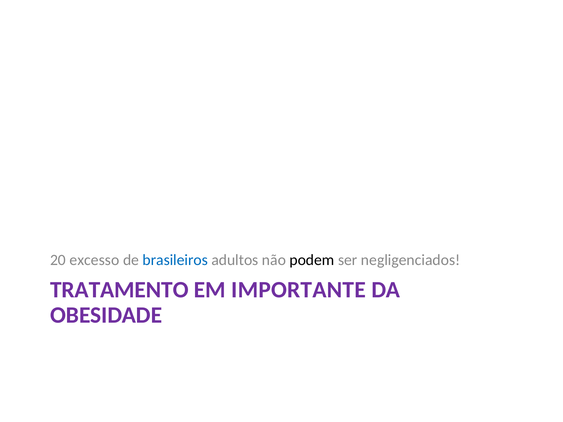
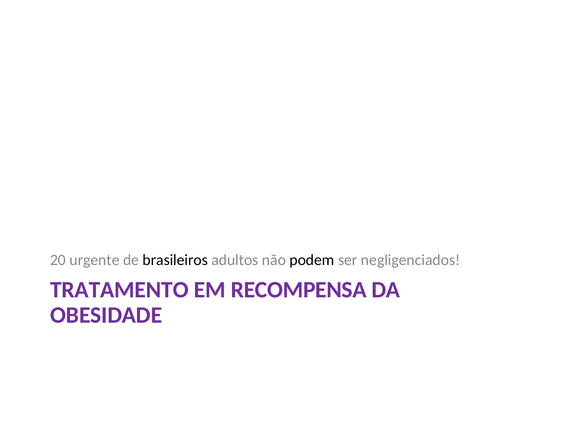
excesso: excesso -> urgente
brasileiros colour: blue -> black
IMPORTANTE: IMPORTANTE -> RECOMPENSA
